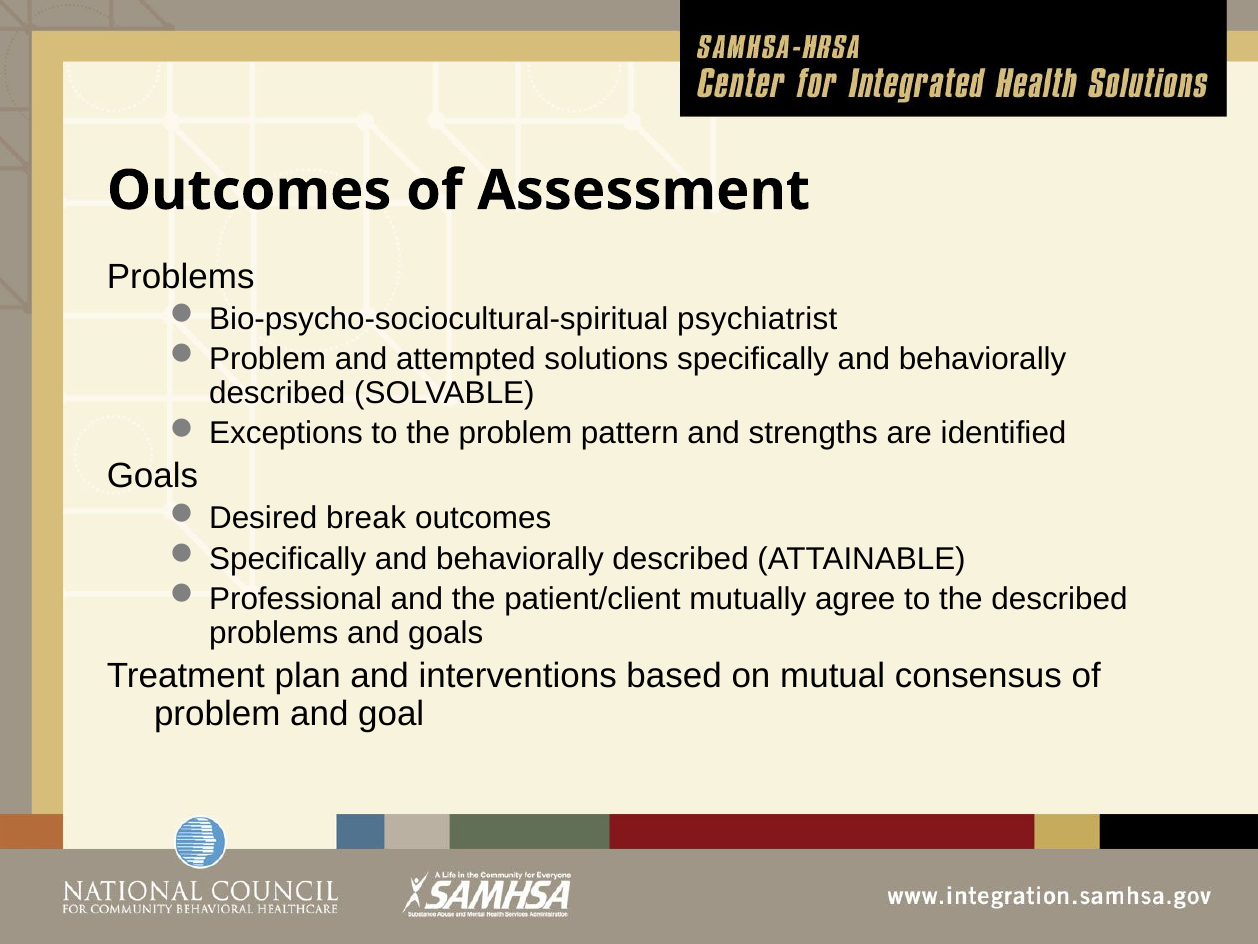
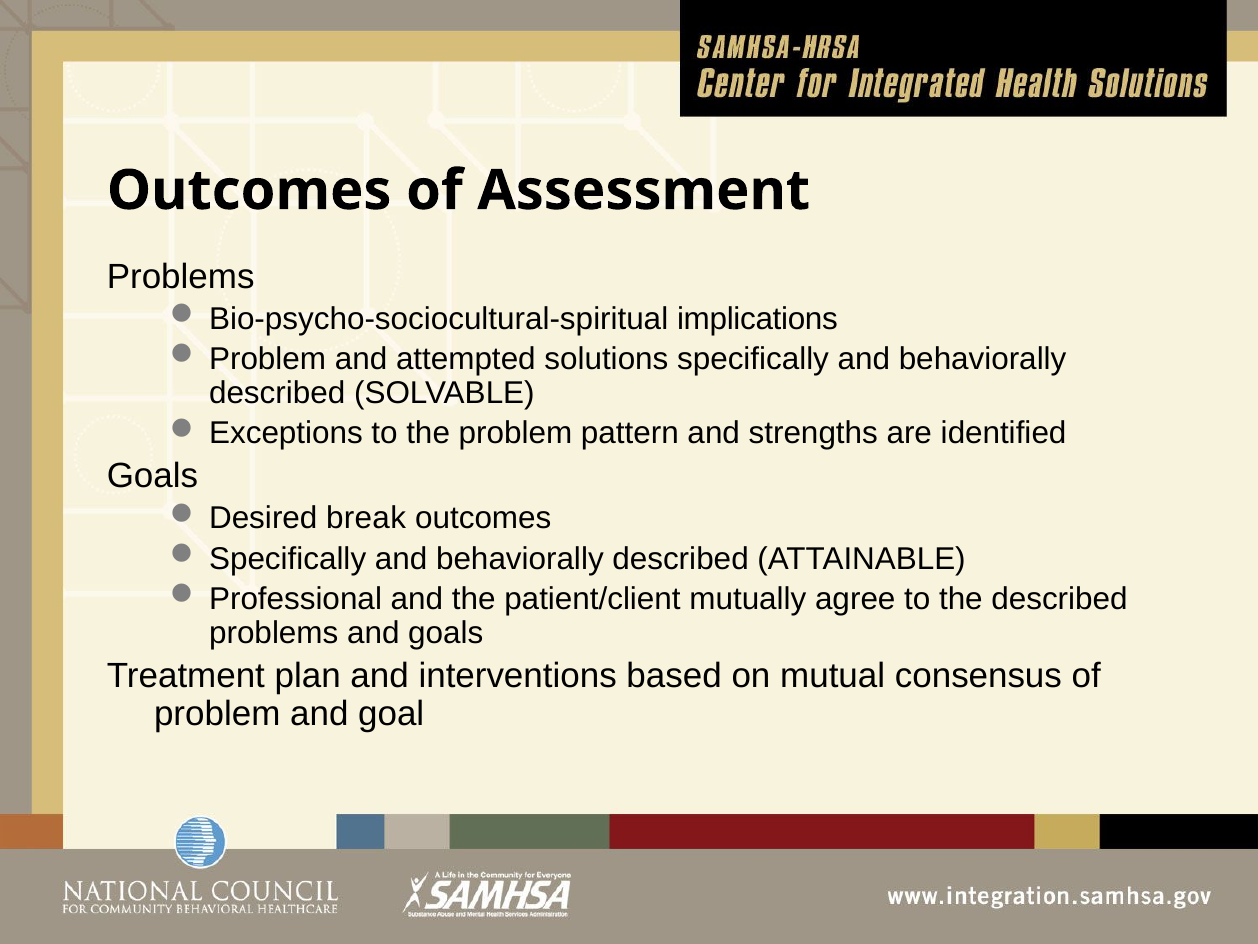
psychiatrist: psychiatrist -> implications
